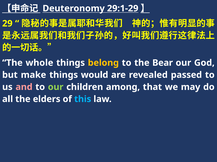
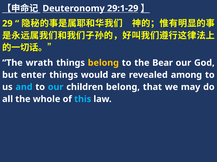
whole: whole -> wrath
make: make -> enter
passed: passed -> among
and colour: pink -> light blue
our at (56, 87) colour: light green -> light blue
children among: among -> belong
elders: elders -> whole
